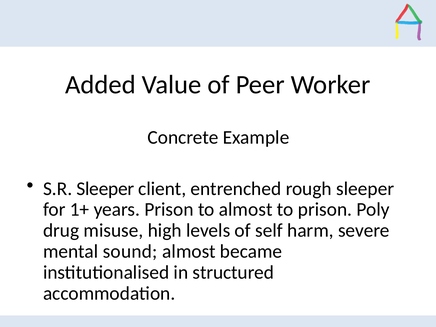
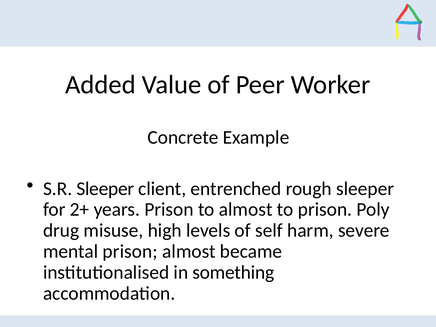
1+: 1+ -> 2+
mental sound: sound -> prison
structured: structured -> something
